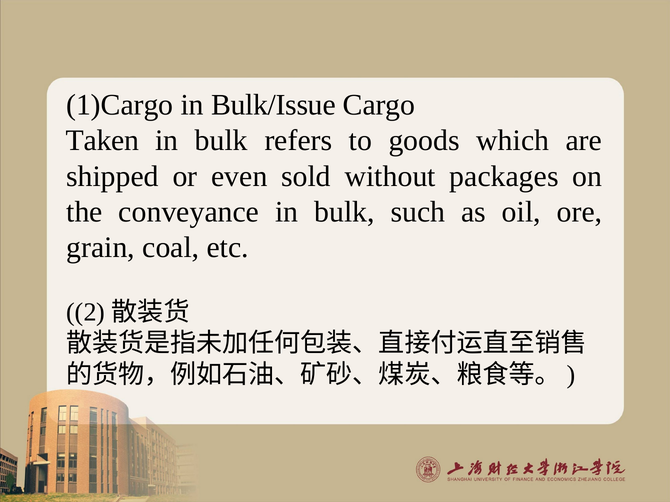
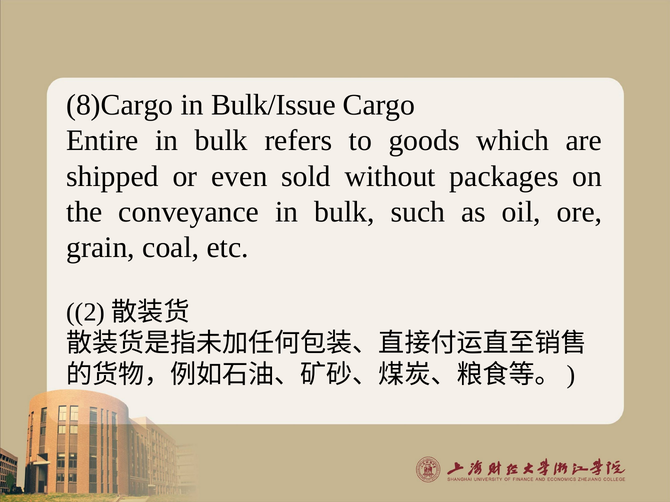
1)Cargo: 1)Cargo -> 8)Cargo
Taken: Taken -> Entire
